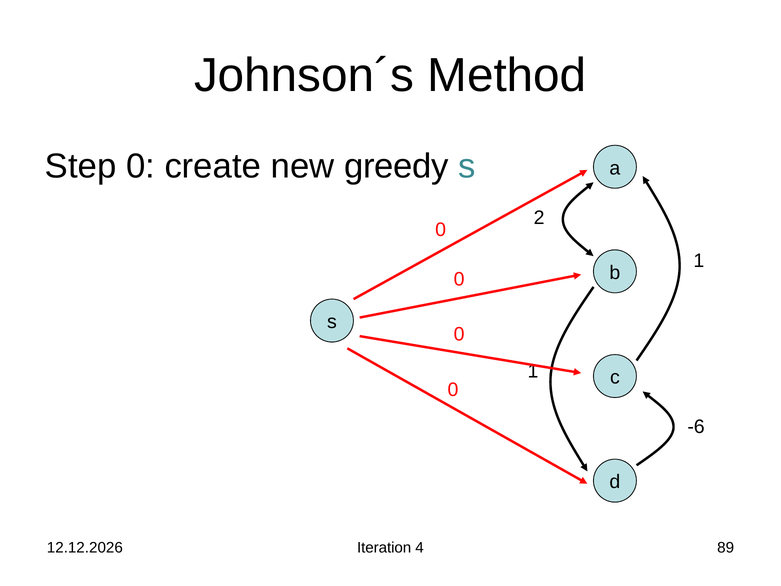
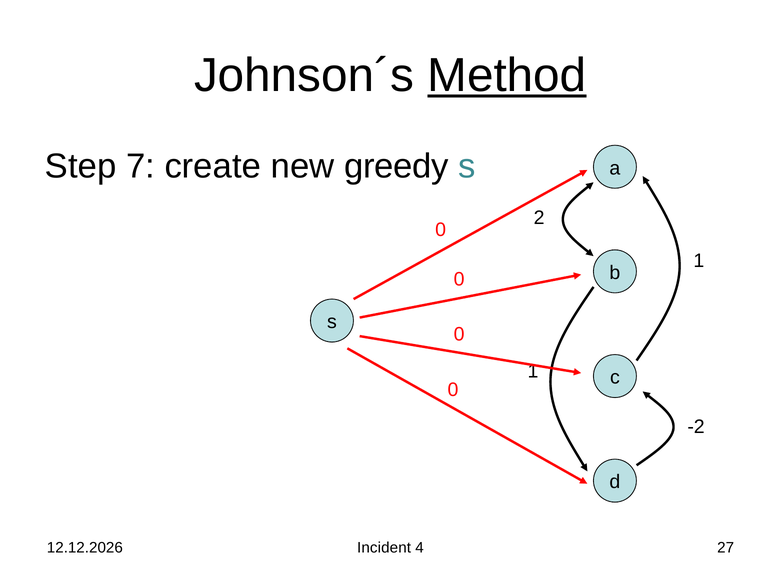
Method underline: none -> present
Step 0: 0 -> 7
-6: -6 -> -2
Iteration: Iteration -> Incident
89: 89 -> 27
